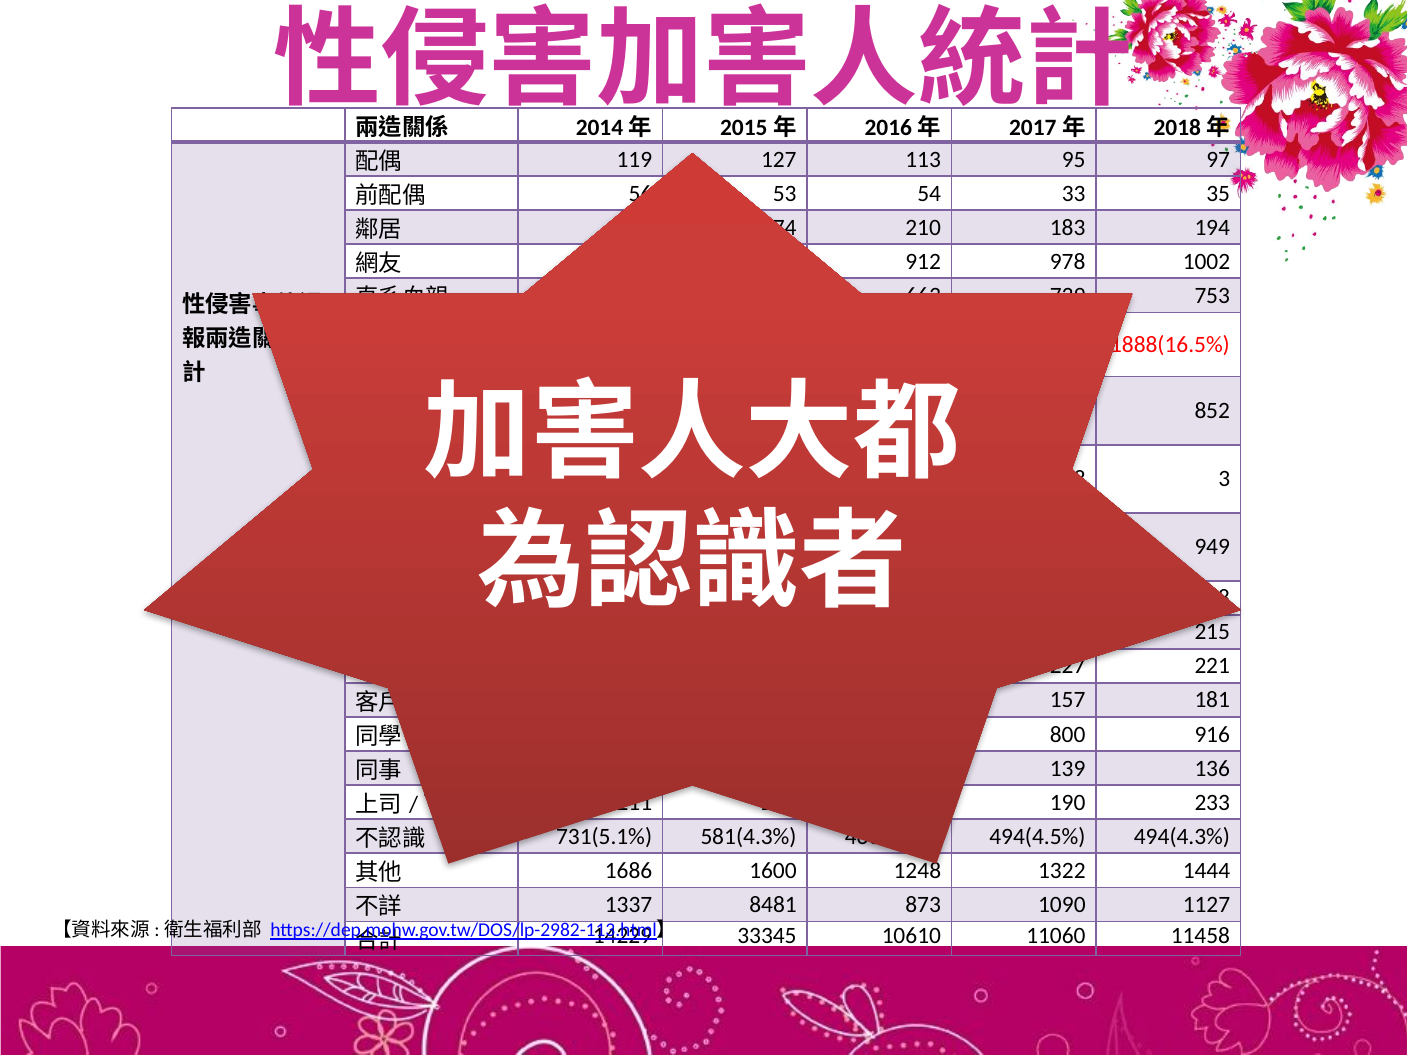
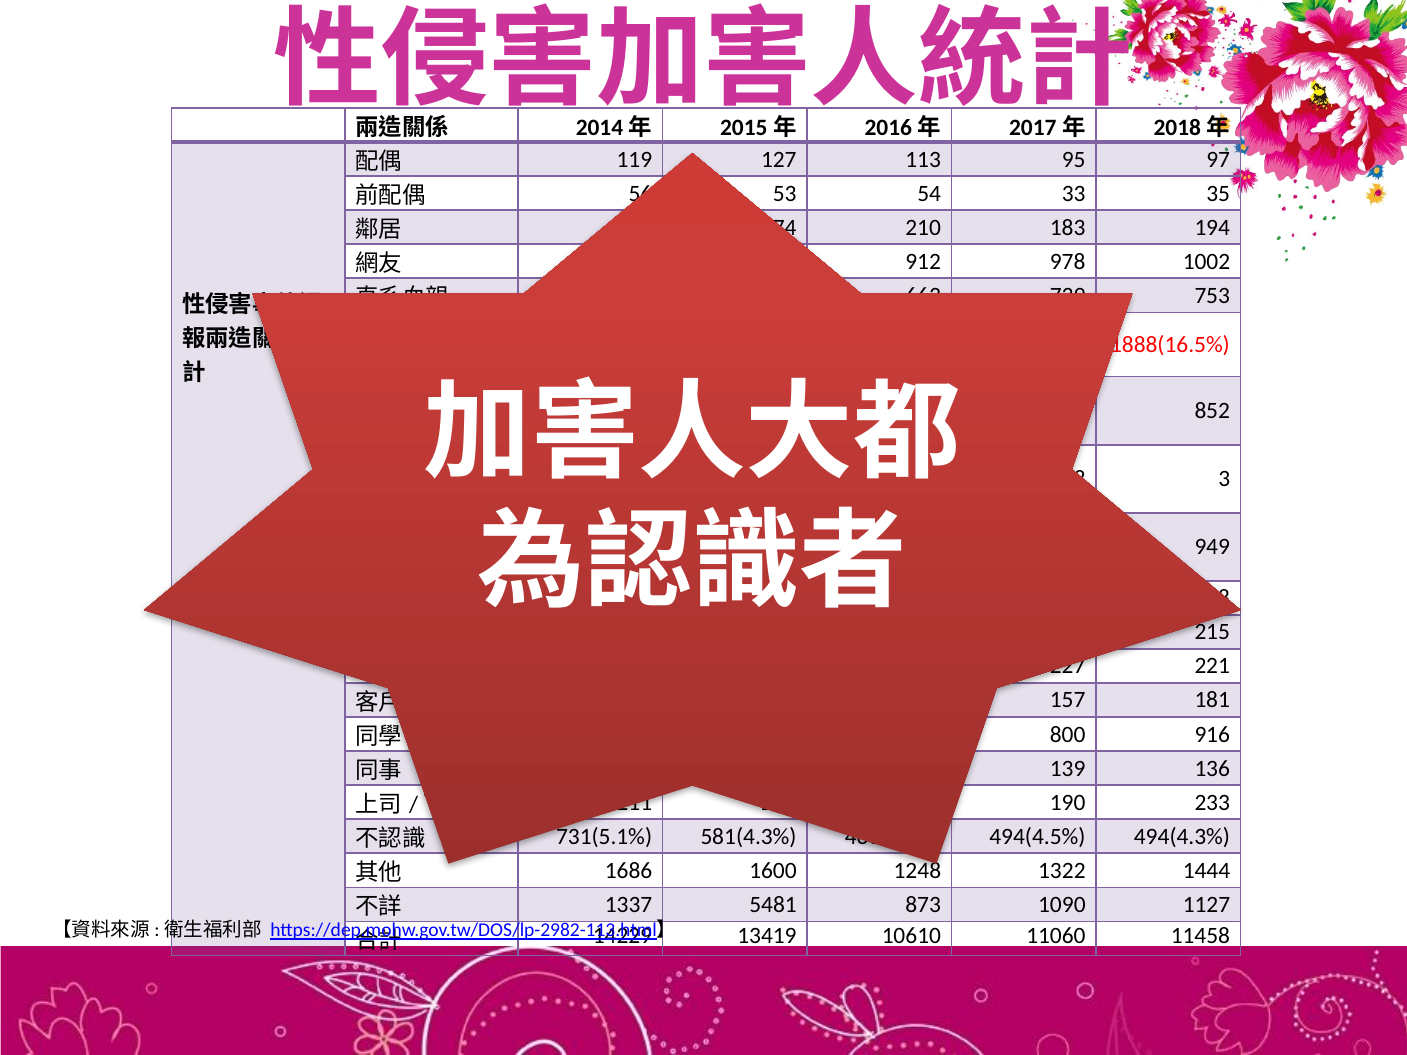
8481: 8481 -> 5481
33345: 33345 -> 13419
